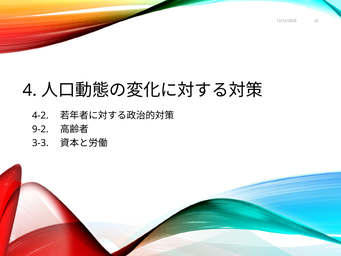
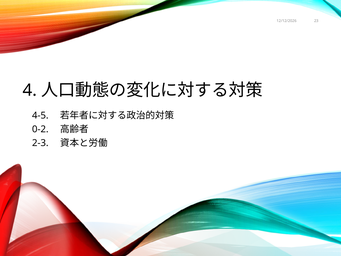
4-2: 4-2 -> 4-5
9-2: 9-2 -> 0-2
3-3: 3-3 -> 2-3
